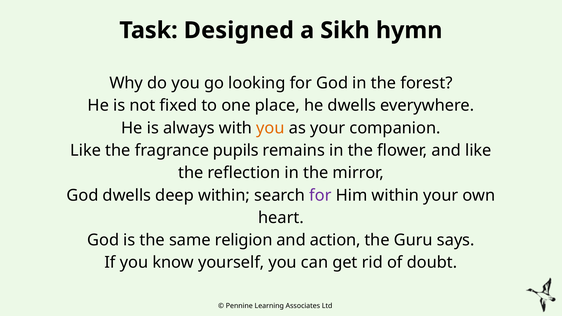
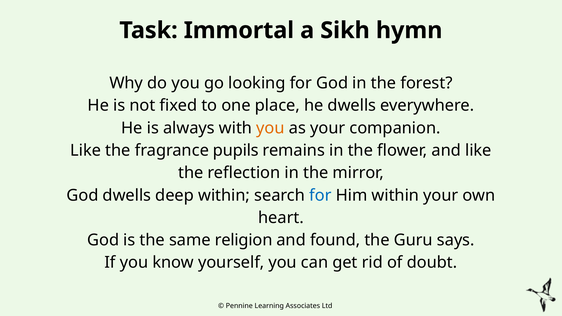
Designed: Designed -> Immortal
for at (320, 195) colour: purple -> blue
action: action -> found
